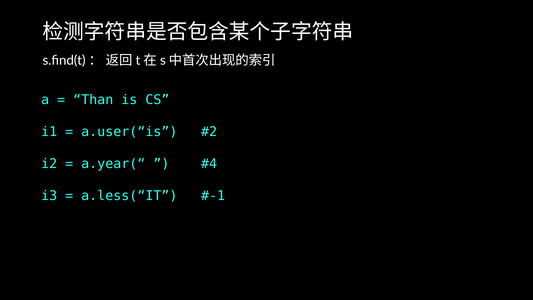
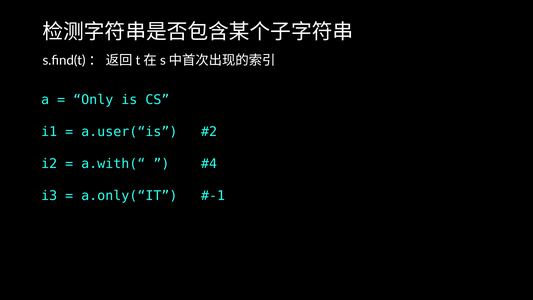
Than: Than -> Only
a.year(“: a.year(“ -> a.with(“
a.less(“IT: a.less(“IT -> a.only(“IT
